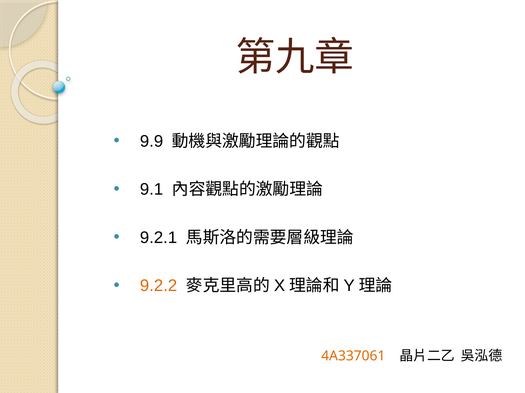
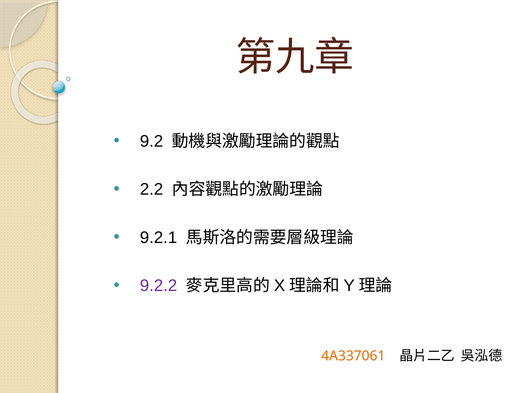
9.9: 9.9 -> 9.2
9.1: 9.1 -> 2.2
9.2.2 colour: orange -> purple
